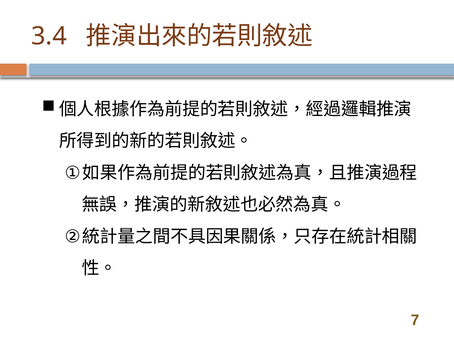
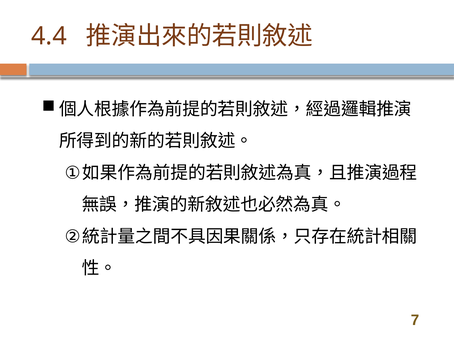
3.4: 3.4 -> 4.4
